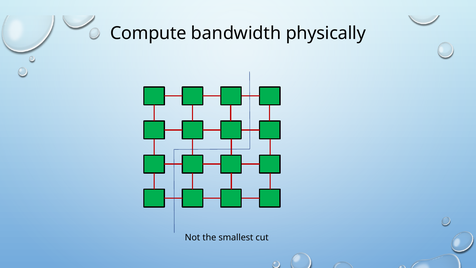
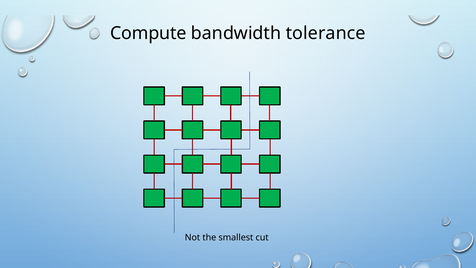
physically: physically -> tolerance
